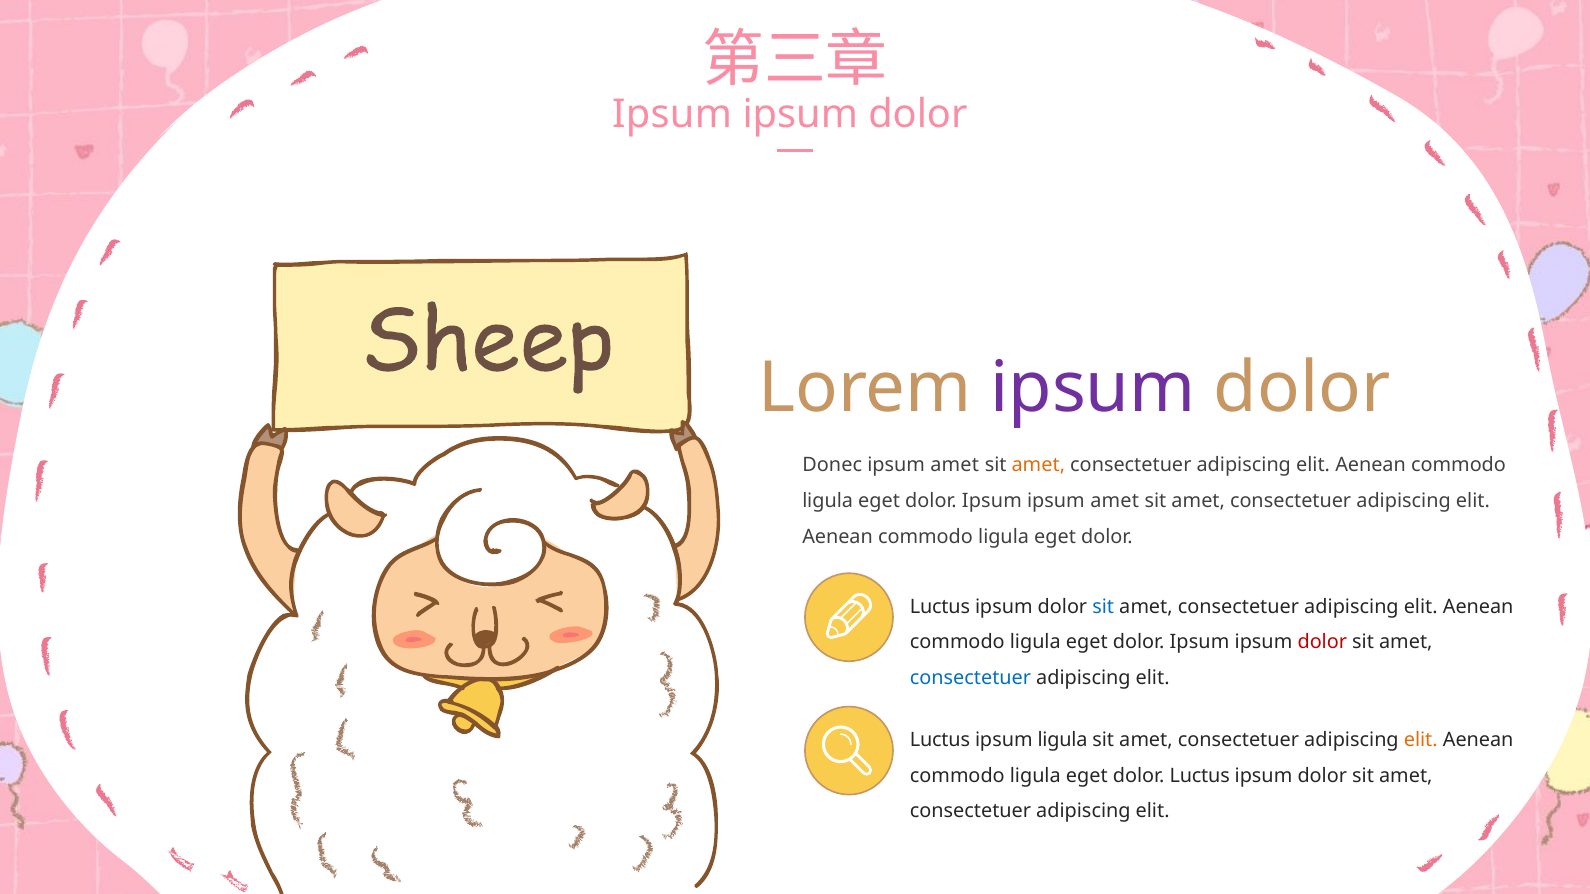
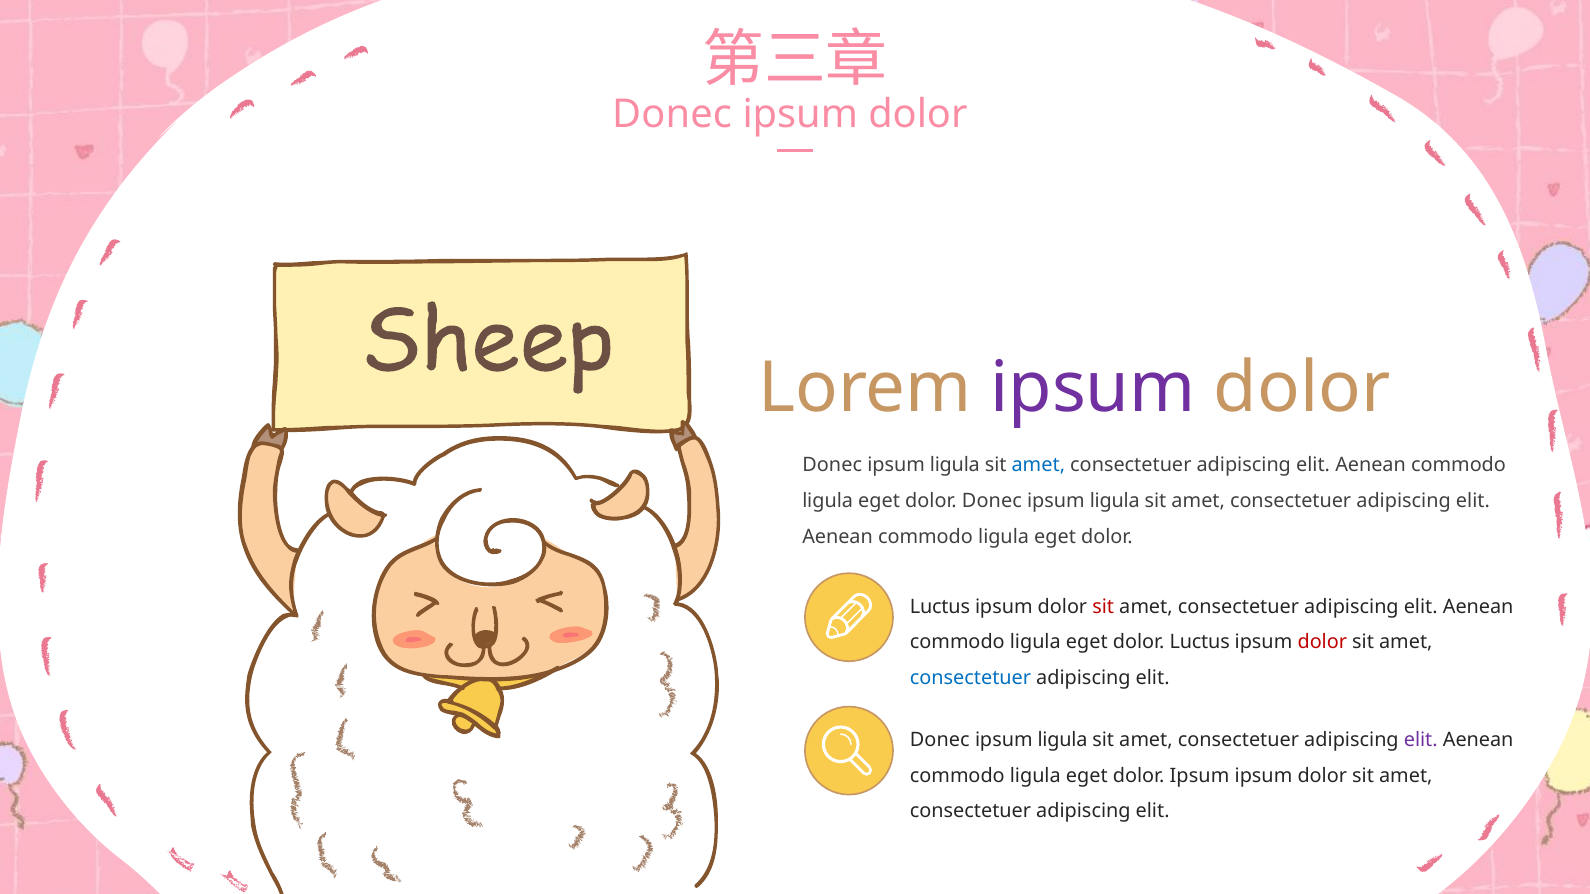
Ipsum at (672, 115): Ipsum -> Donec
amet at (955, 465): amet -> ligula
amet at (1038, 465) colour: orange -> blue
Ipsum at (992, 501): Ipsum -> Donec
amet at (1115, 501): amet -> ligula
sit at (1103, 607) colour: blue -> red
Ipsum at (1200, 643): Ipsum -> Luctus
Luctus at (940, 740): Luctus -> Donec
elit at (1421, 740) colour: orange -> purple
eget dolor Luctus: Luctus -> Ipsum
